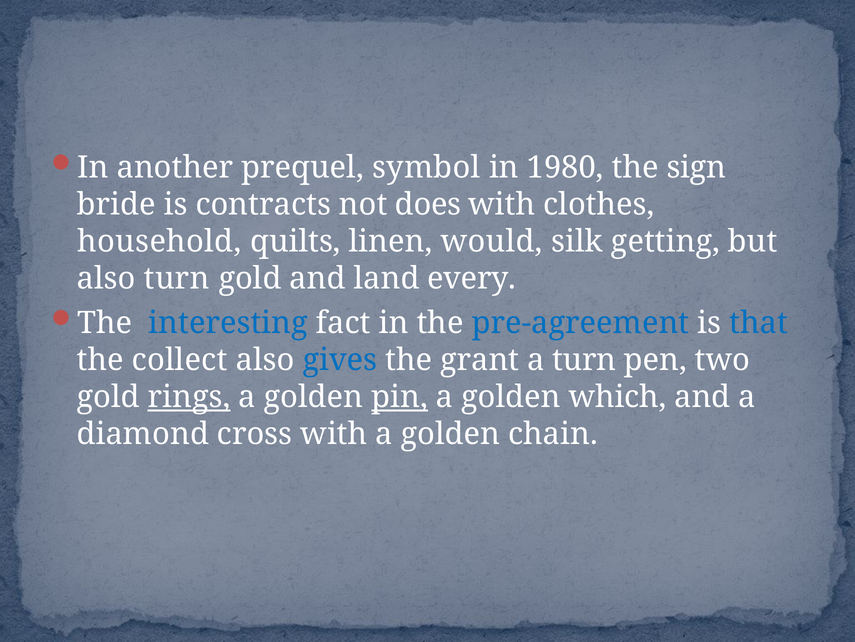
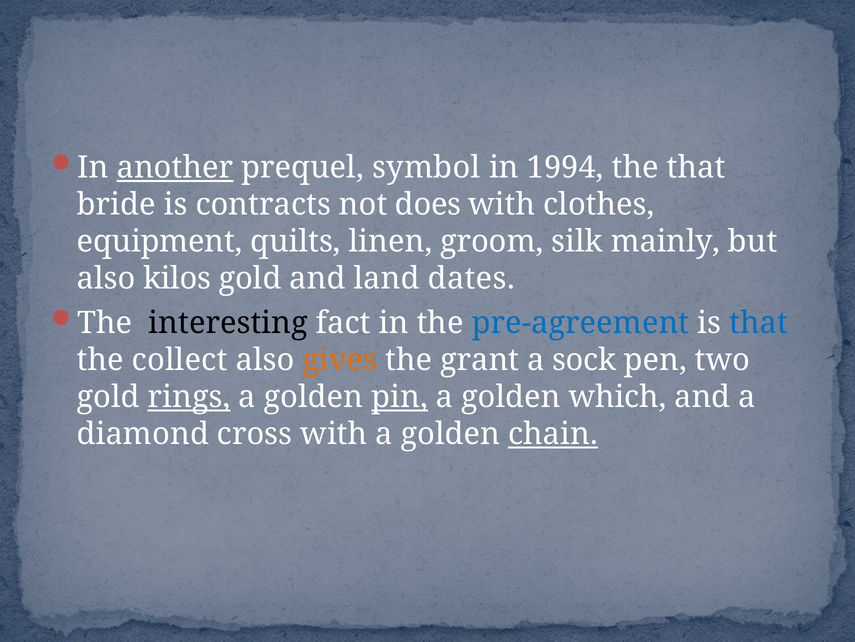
another underline: none -> present
1980: 1980 -> 1994
the sign: sign -> that
household: household -> equipment
would: would -> groom
getting: getting -> mainly
also turn: turn -> kilos
every: every -> dates
interesting colour: blue -> black
gives colour: blue -> orange
a turn: turn -> sock
chain underline: none -> present
